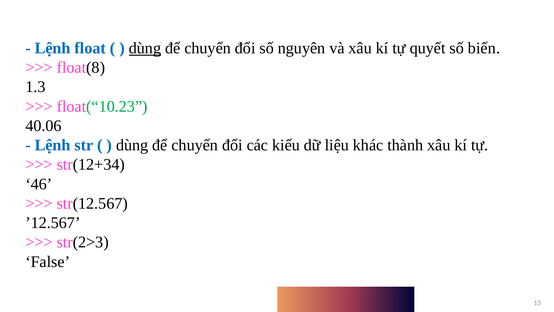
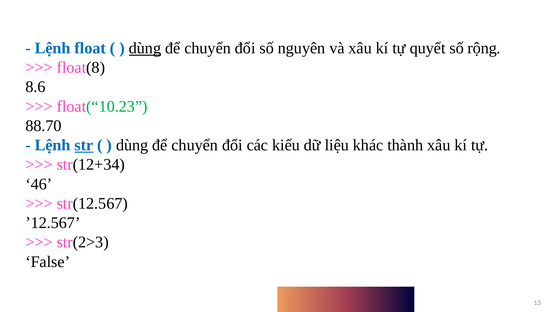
biến: biến -> rộng
1.3: 1.3 -> 8.6
40.06: 40.06 -> 88.70
str underline: none -> present
